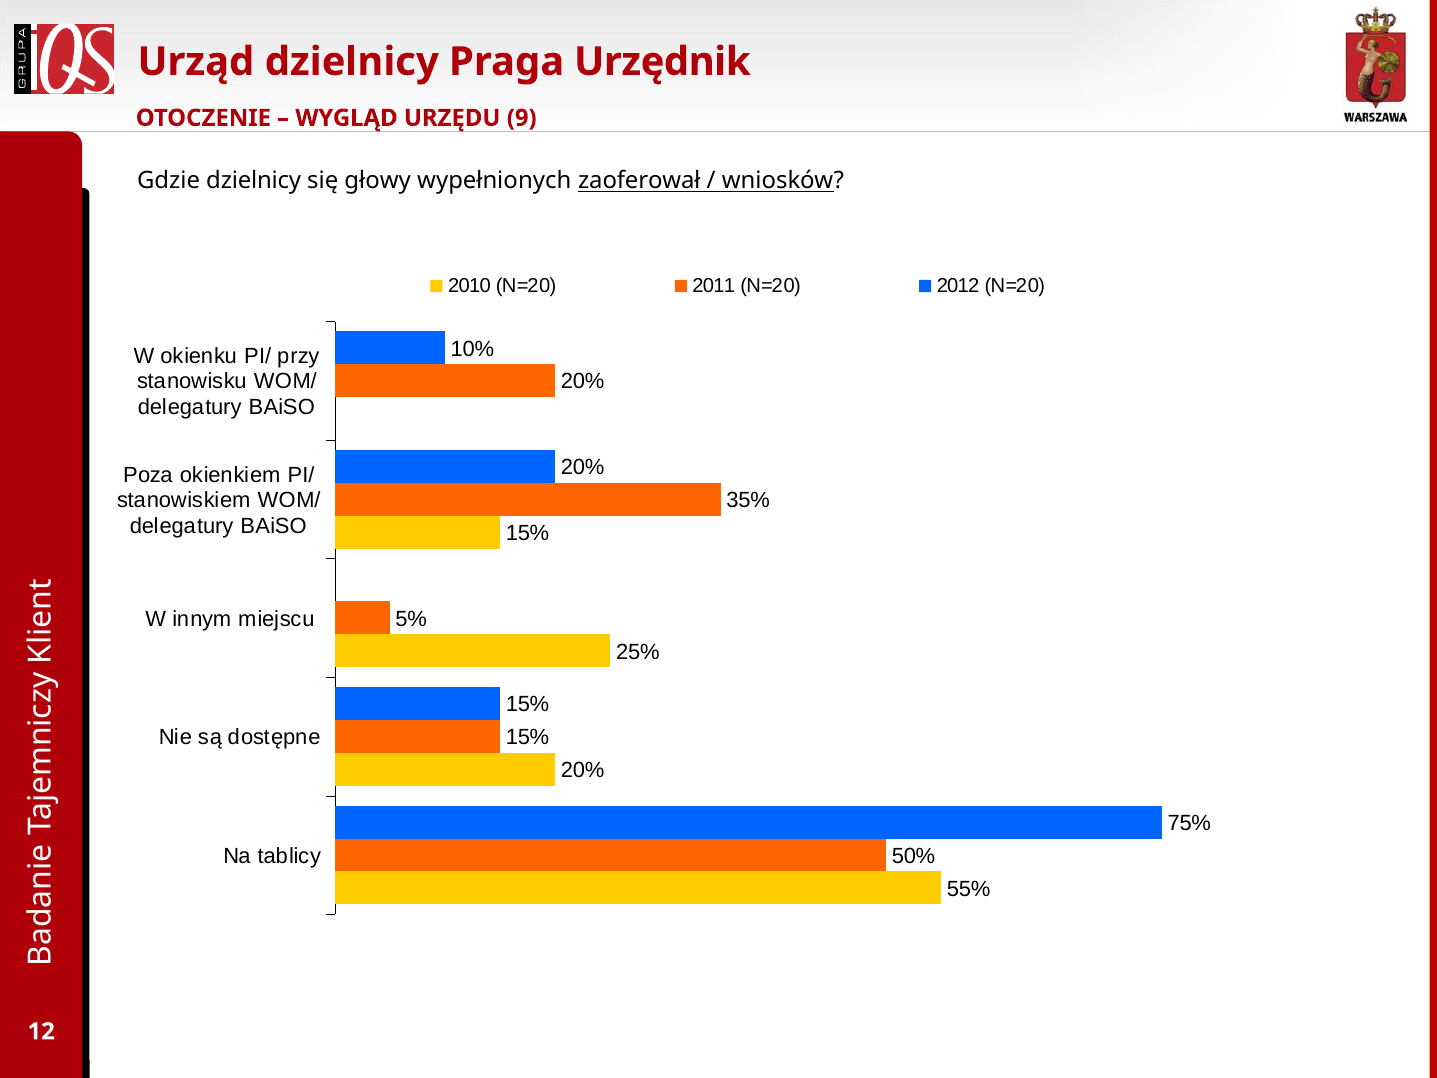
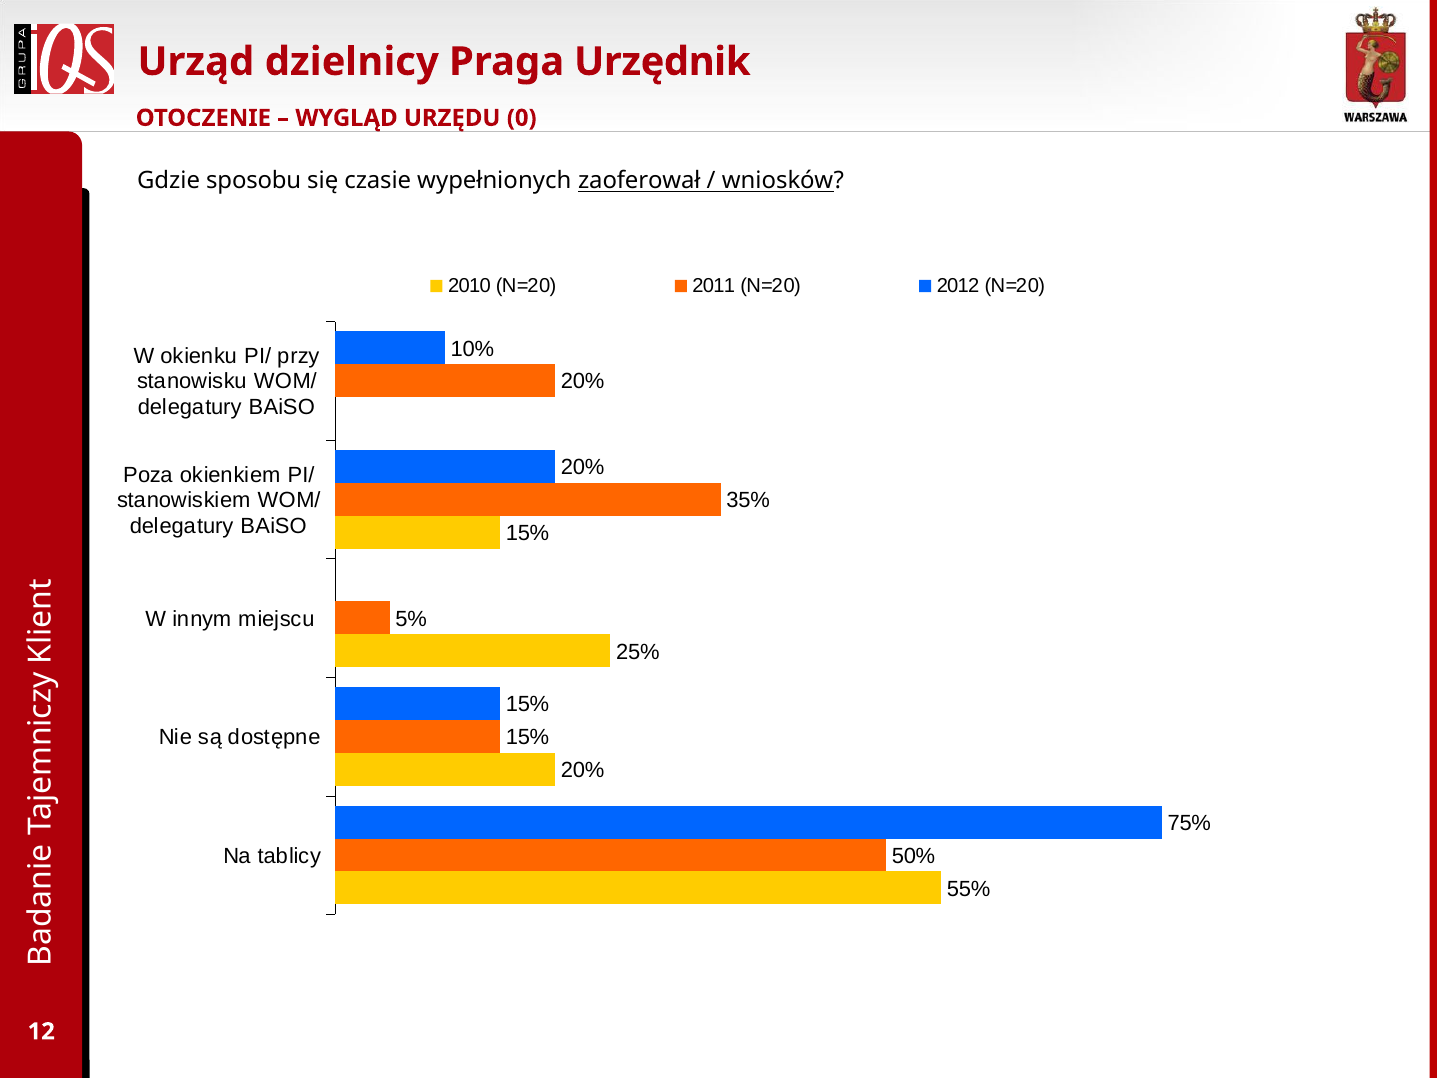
9: 9 -> 0
Gdzie dzielnicy: dzielnicy -> sposobu
głowy: głowy -> czasie
